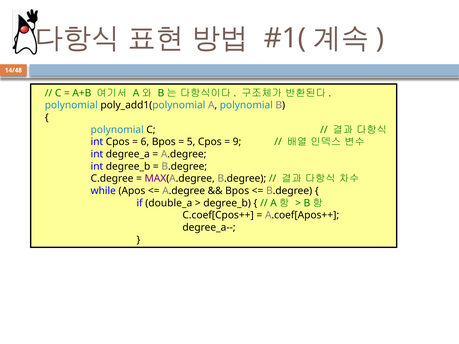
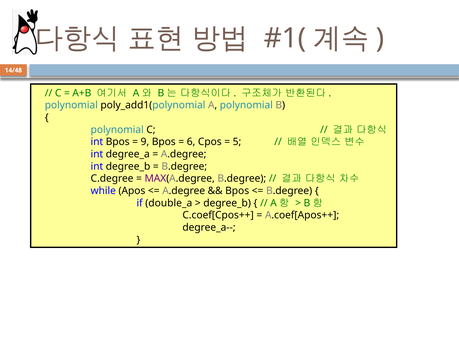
int Cpos: Cpos -> Bpos
6: 6 -> 9
5: 5 -> 6
9: 9 -> 5
